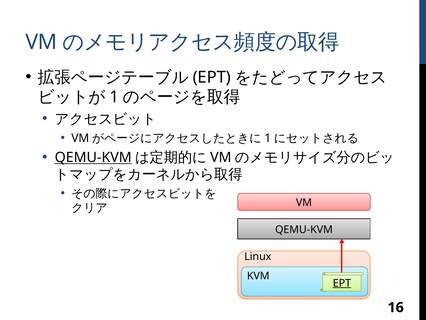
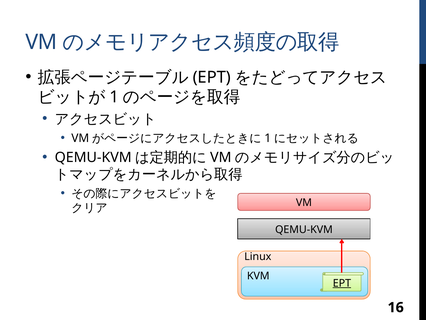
QEMU-KVM at (93, 157) underline: present -> none
